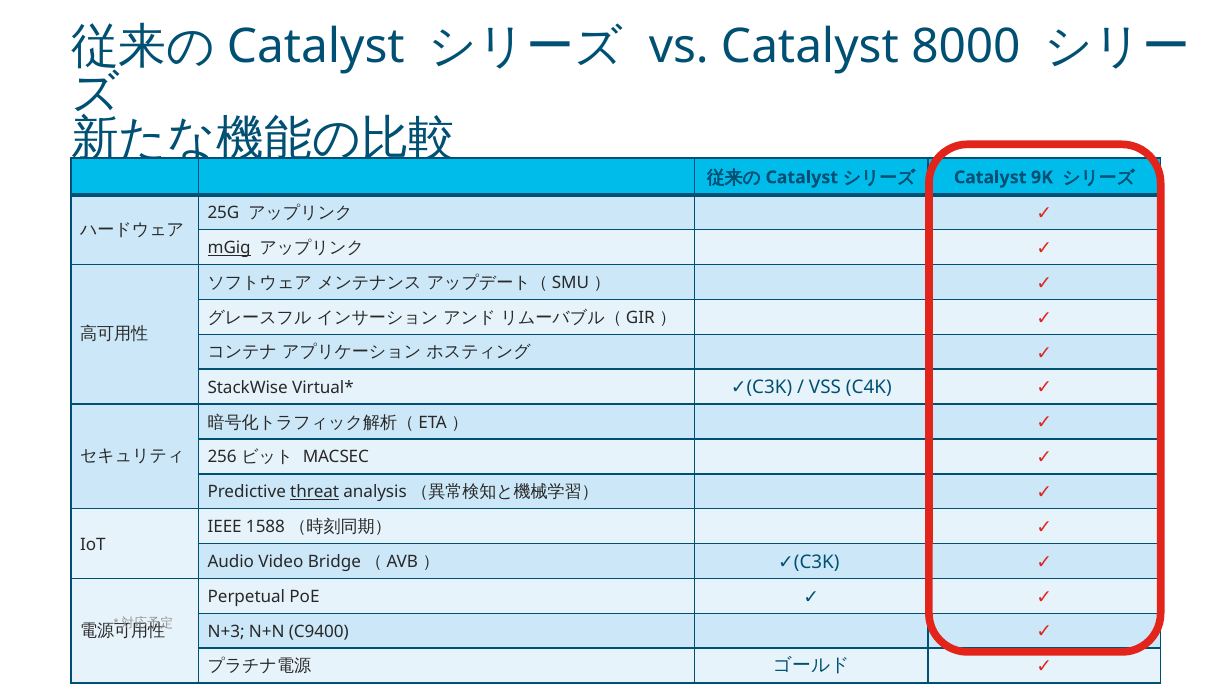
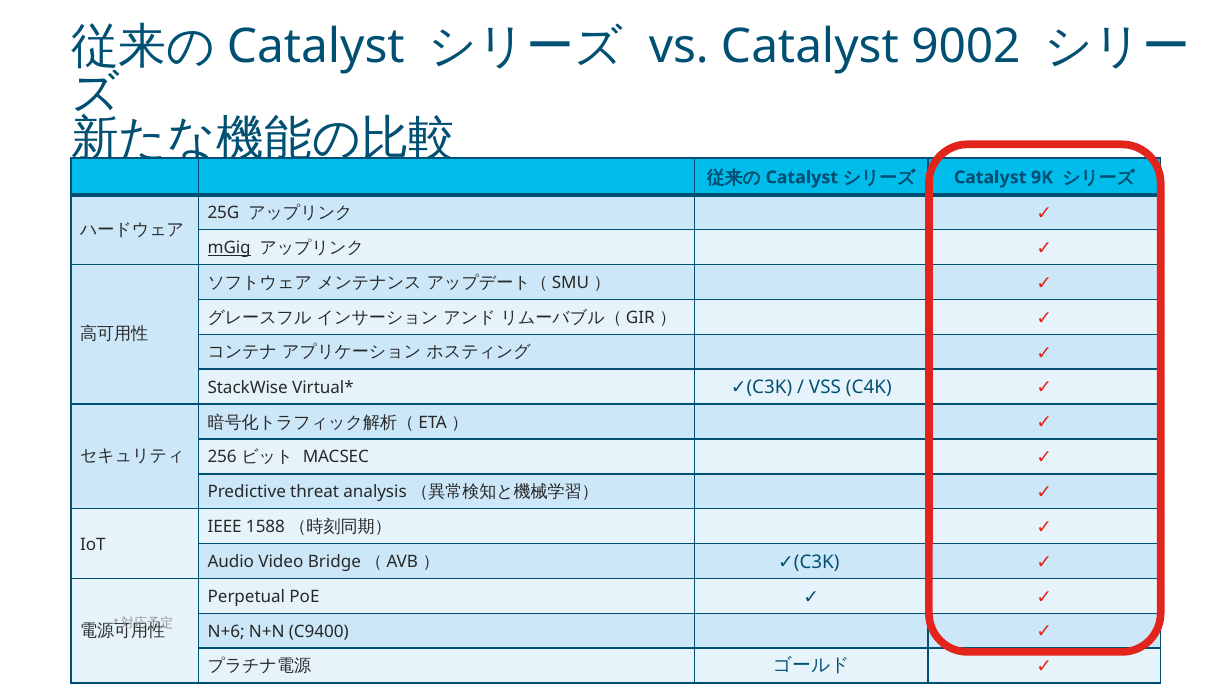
8000: 8000 -> 9002
threat underline: present -> none
N+3: N+3 -> N+6
